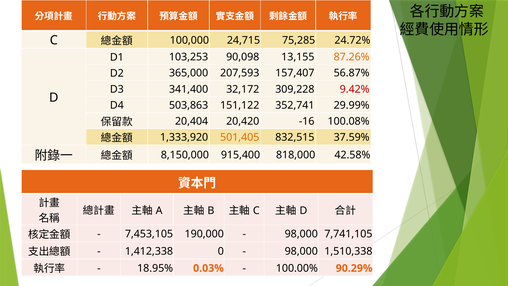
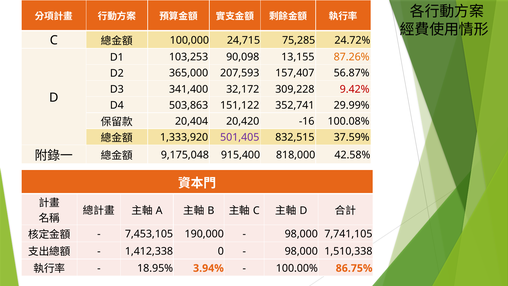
501,405 colour: orange -> purple
8,150,000: 8,150,000 -> 9,175,048
0.03%: 0.03% -> 3.94%
90.29%: 90.29% -> 86.75%
